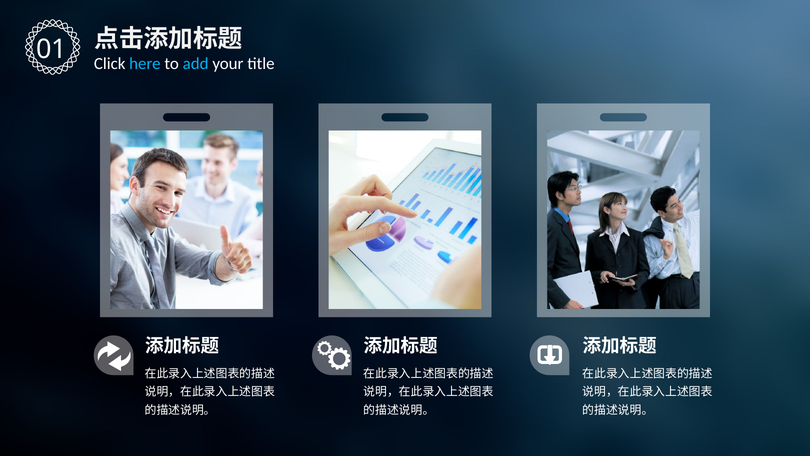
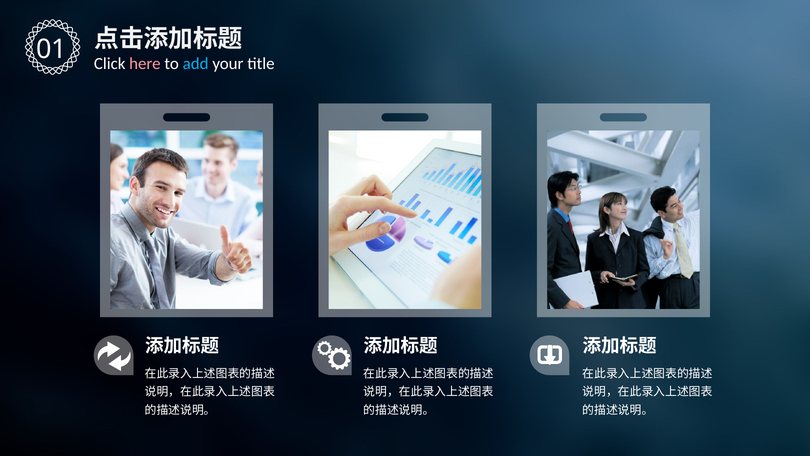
here colour: light blue -> pink
